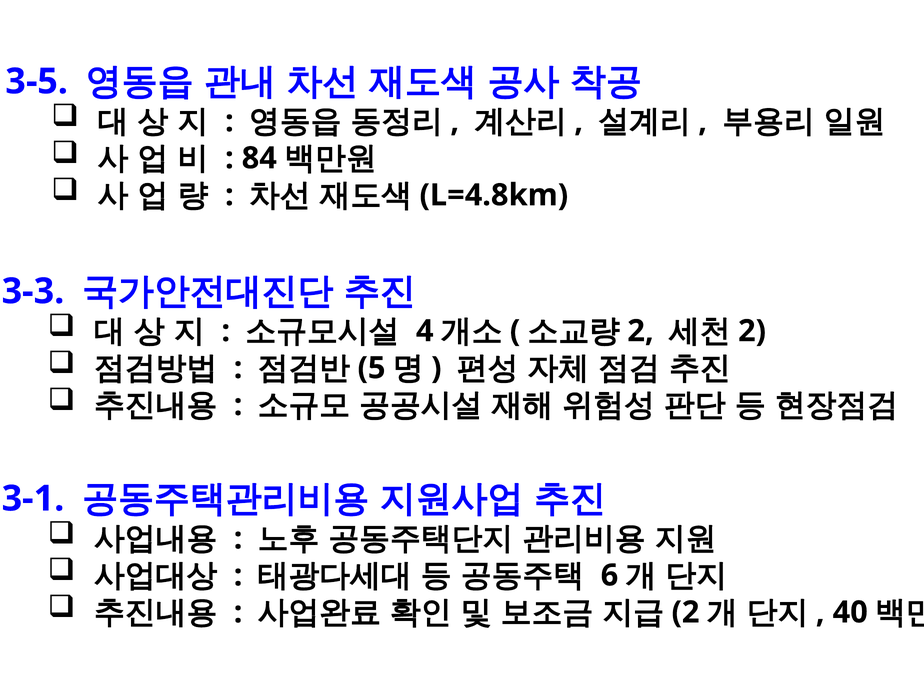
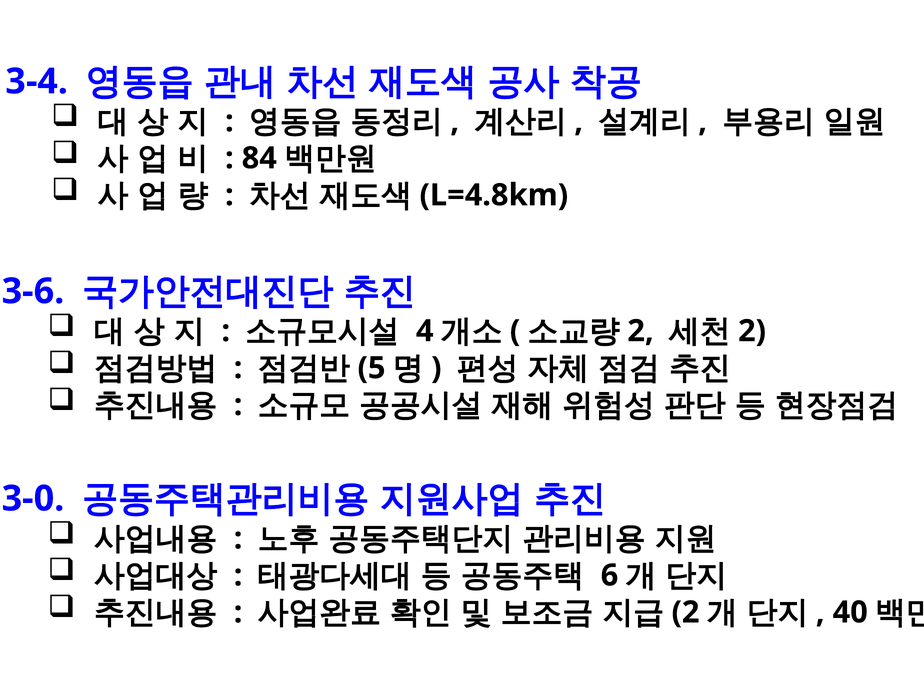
3-5: 3-5 -> 3-4
3-3: 3-3 -> 3-6
3-1: 3-1 -> 3-0
